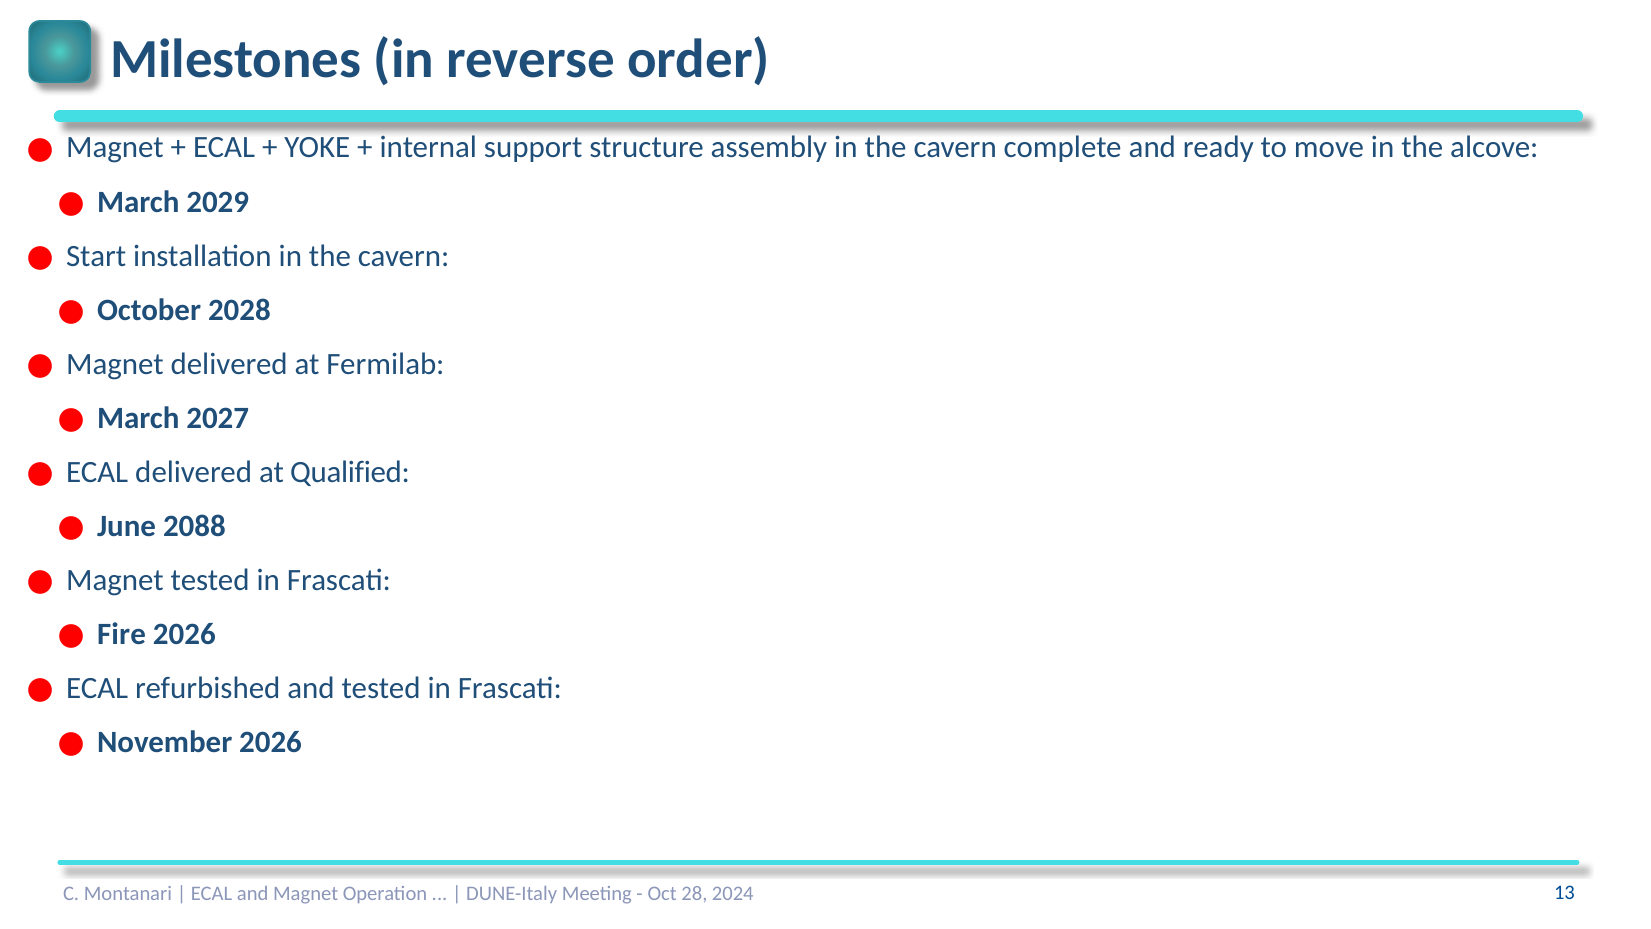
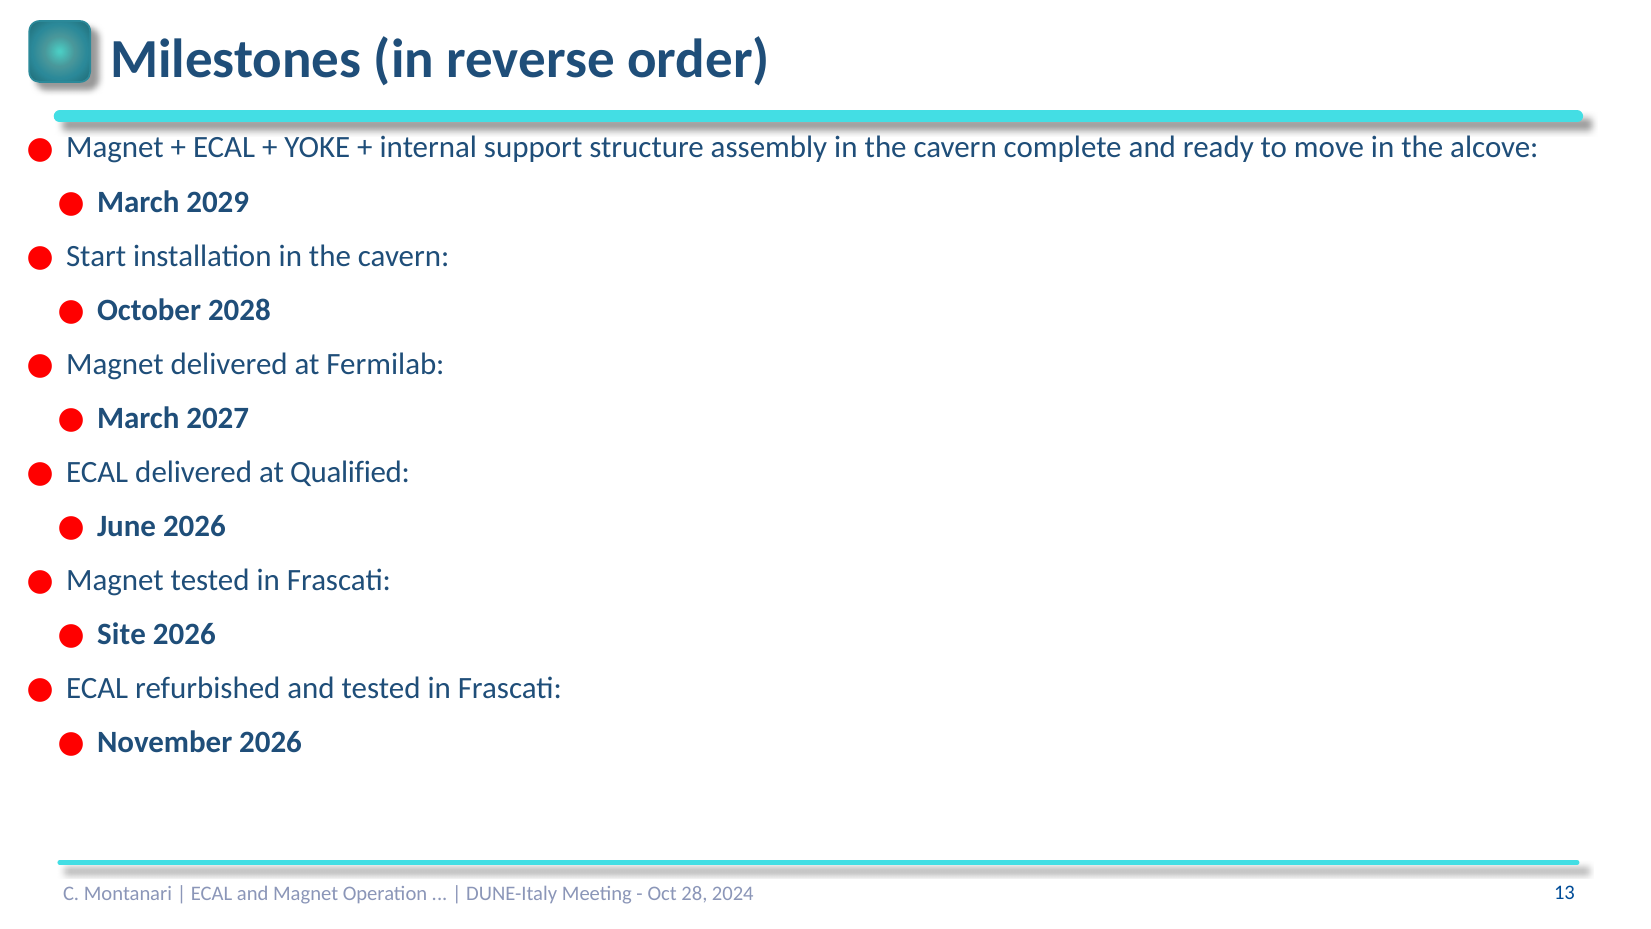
June 2088: 2088 -> 2026
Fire: Fire -> Site
